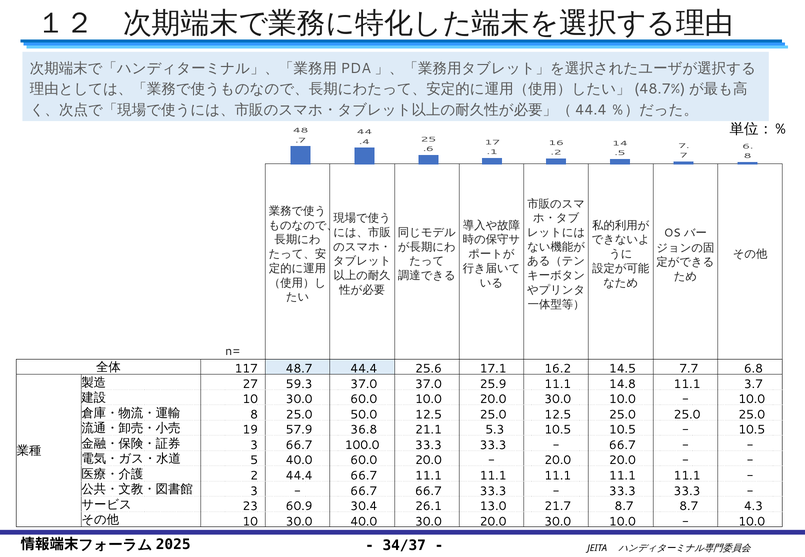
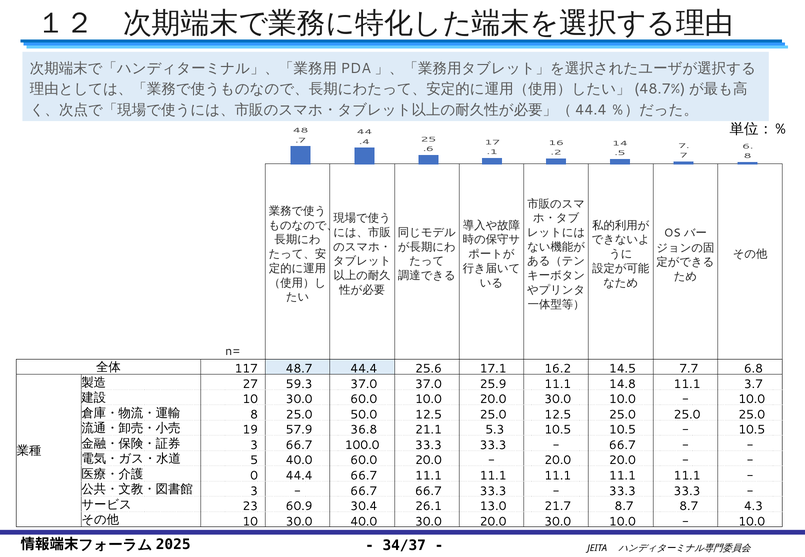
2: 2 -> 0
